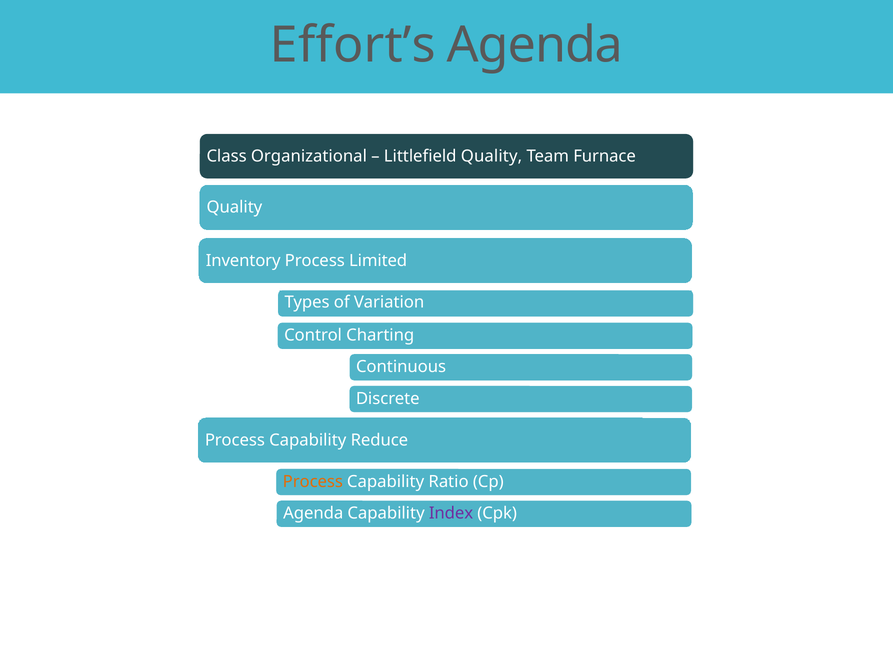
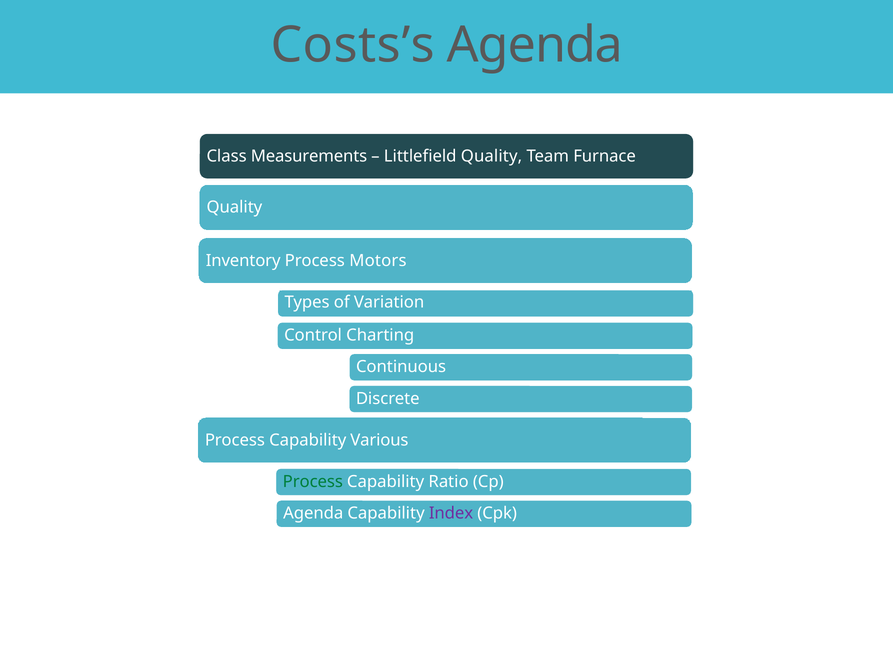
Effort’s: Effort’s -> Costs’s
Organizational: Organizational -> Measurements
Limited: Limited -> Motors
Reduce: Reduce -> Various
Process at (313, 481) colour: orange -> green
